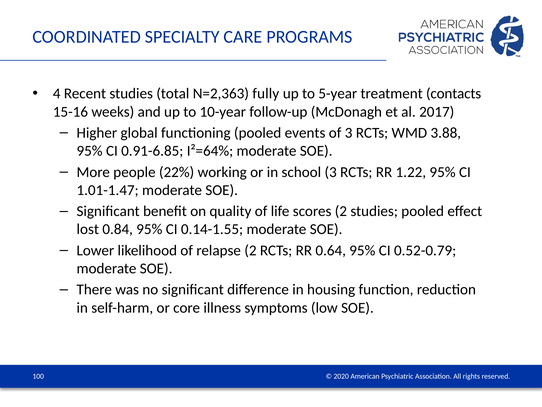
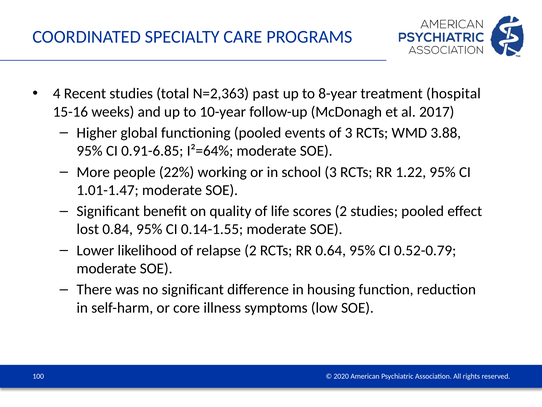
fully: fully -> past
5-year: 5-year -> 8-year
contacts: contacts -> hospital
